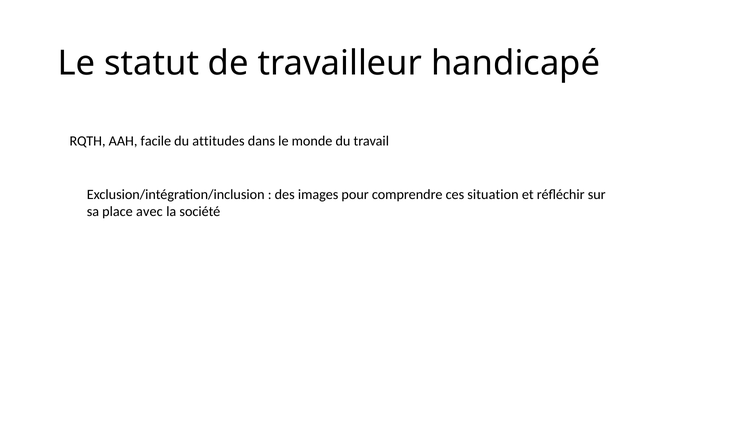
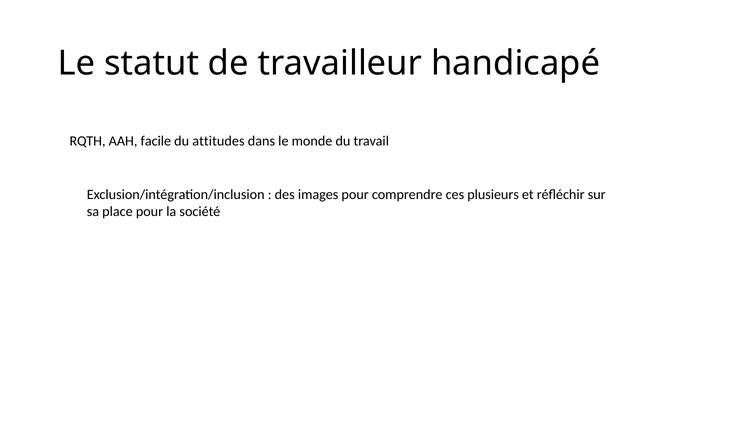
situation: situation -> plusieurs
place avec: avec -> pour
